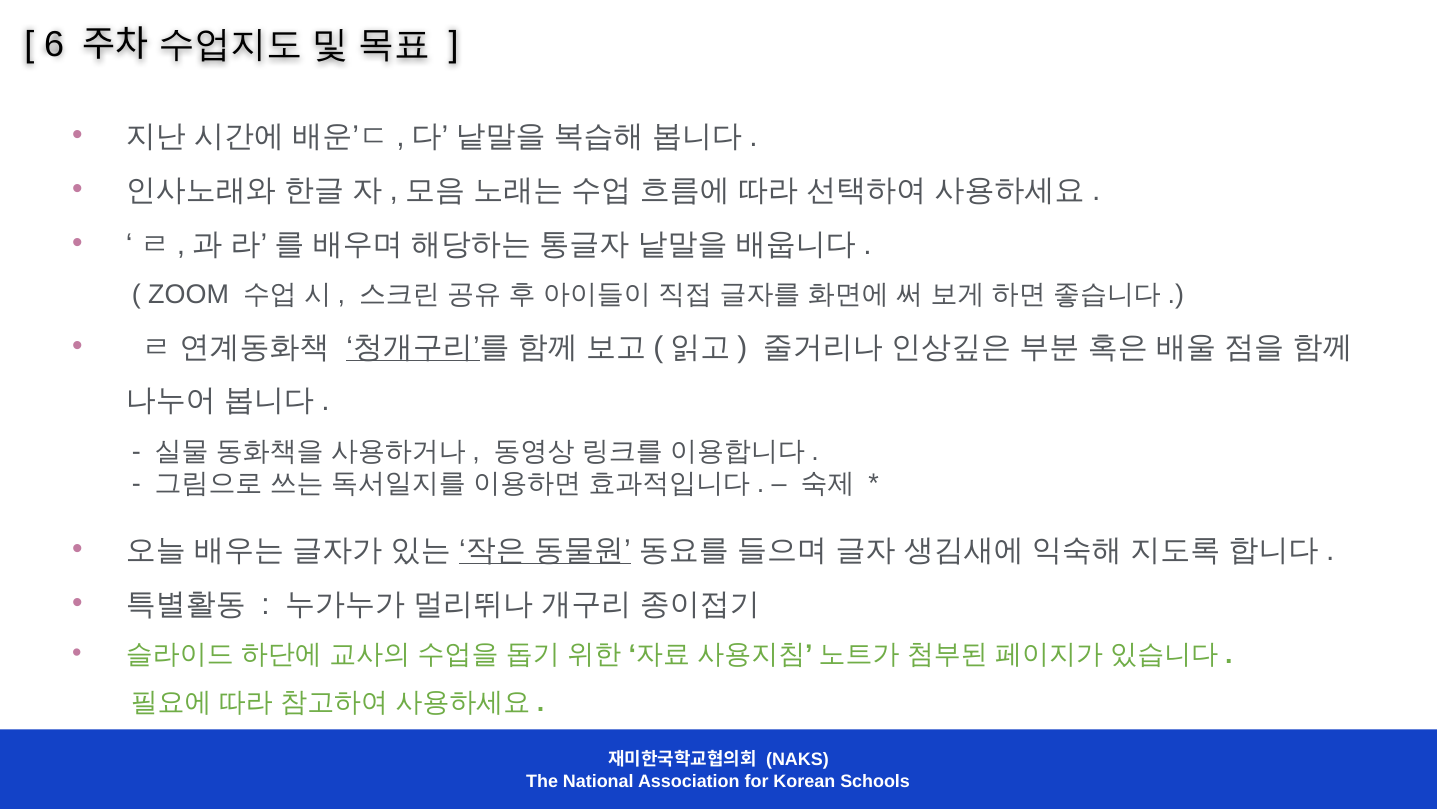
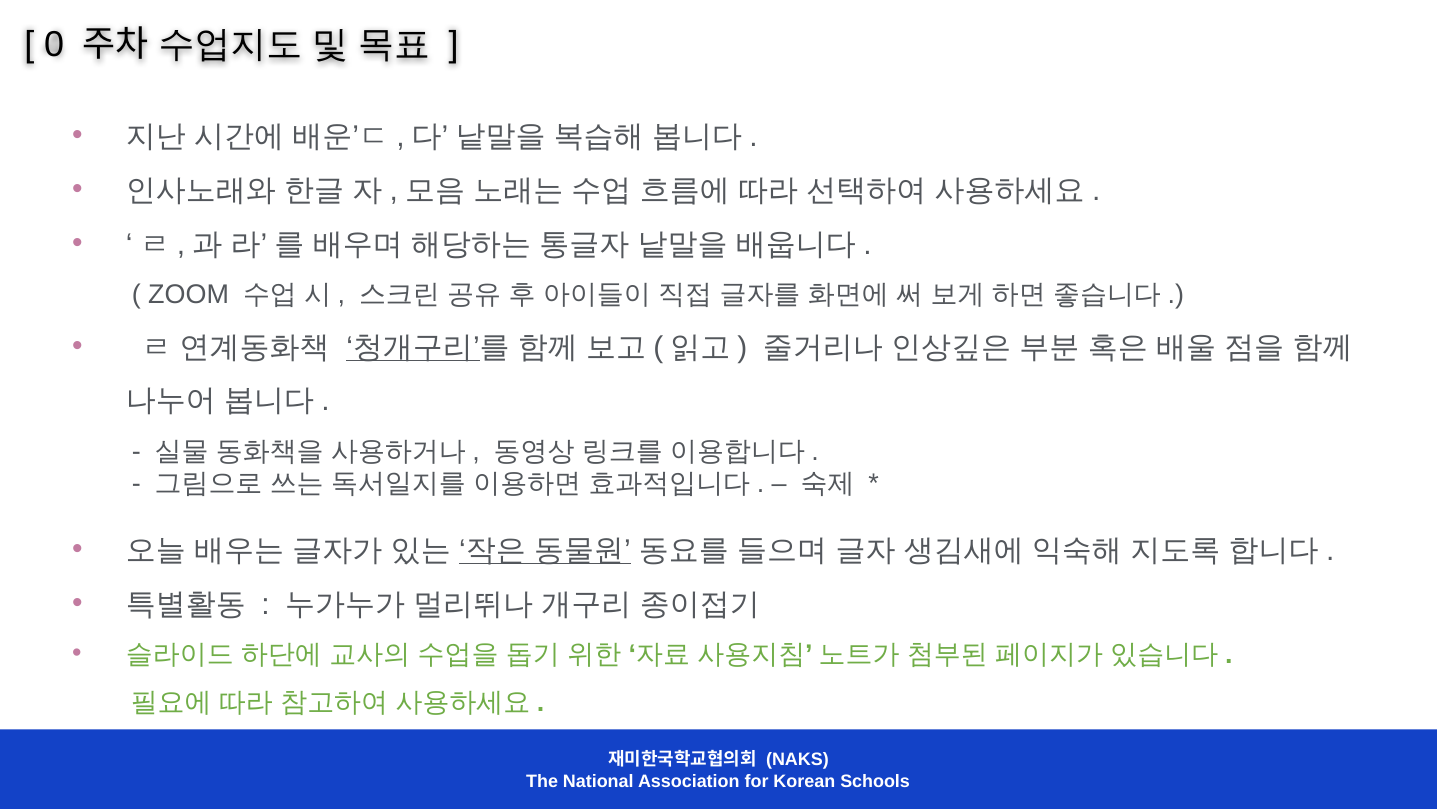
6: 6 -> 0
